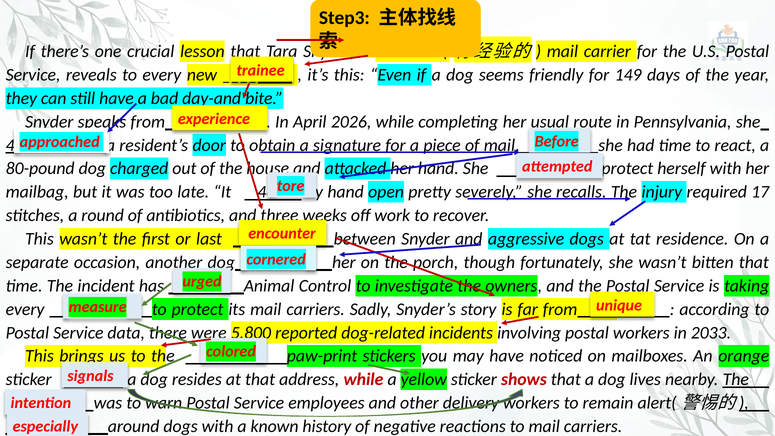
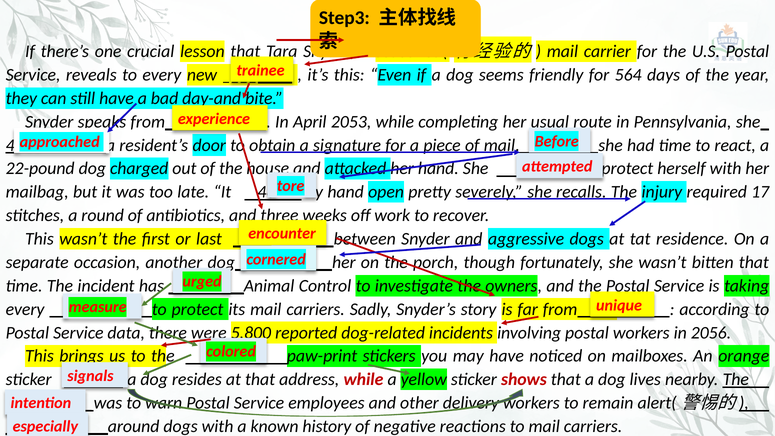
149: 149 -> 564
2026: 2026 -> 2053
80-pound: 80-pound -> 22-pound
2033: 2033 -> 2056
